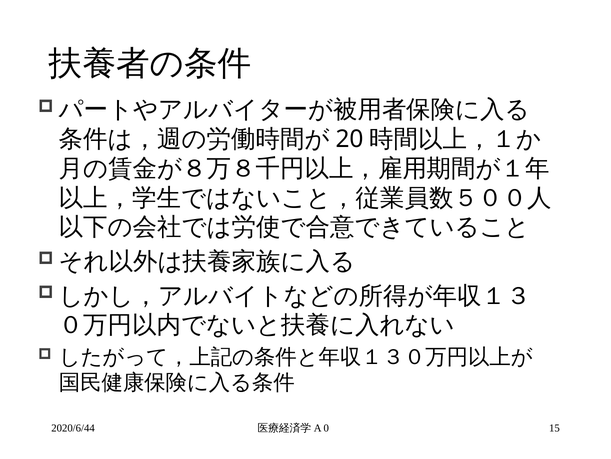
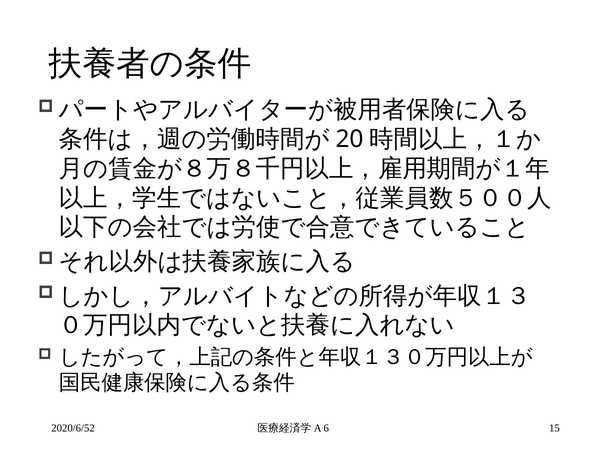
2020/6/44: 2020/6/44 -> 2020/6/52
0: 0 -> 6
